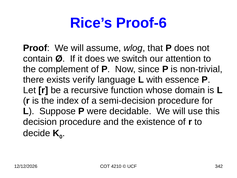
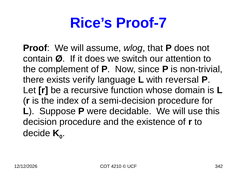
Proof-6: Proof-6 -> Proof-7
essence: essence -> reversal
